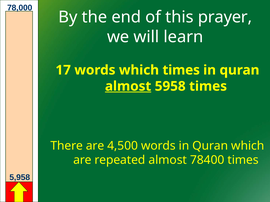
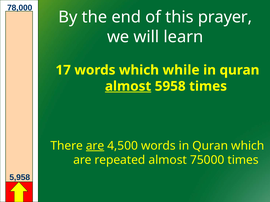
which times: times -> while
are at (95, 146) underline: none -> present
78400: 78400 -> 75000
